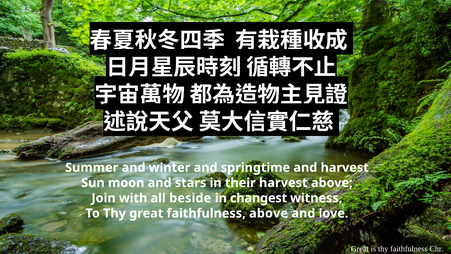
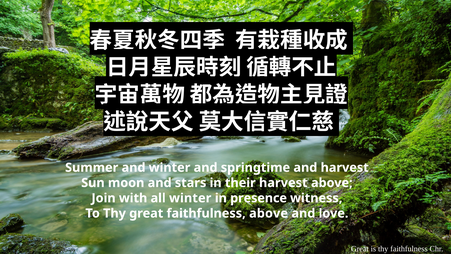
all beside: beside -> winter
changest: changest -> presence
